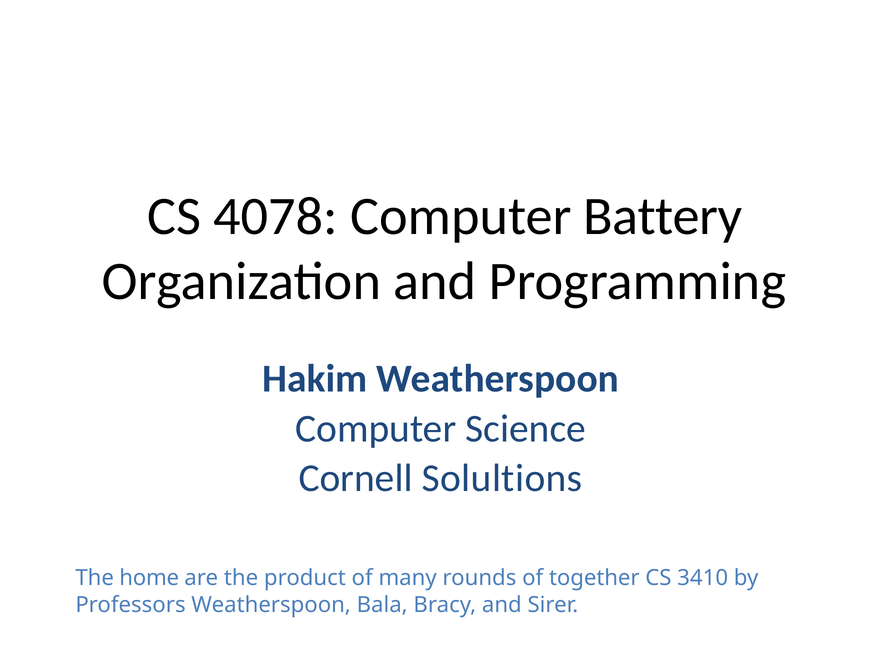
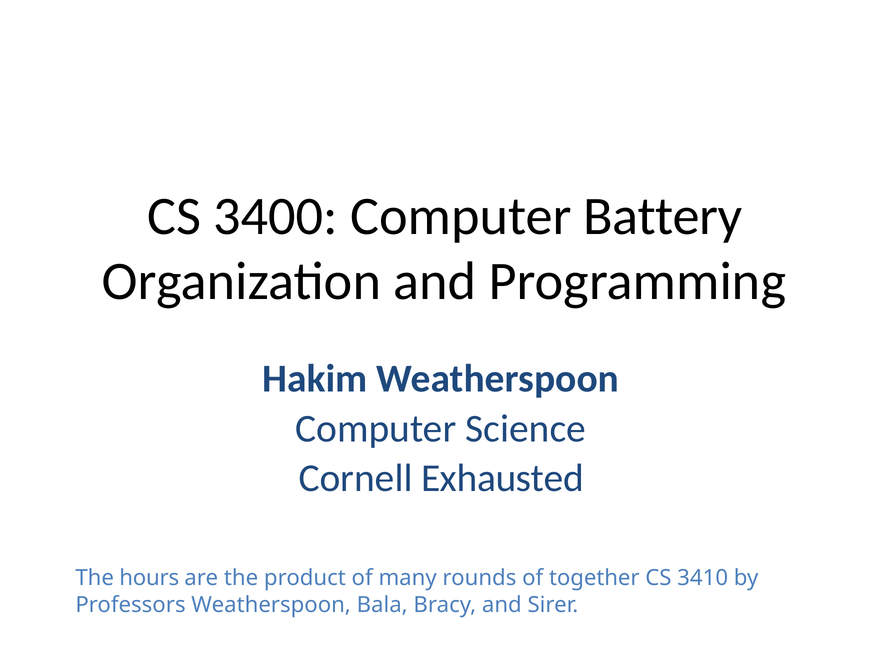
4078: 4078 -> 3400
Solultions: Solultions -> Exhausted
home: home -> hours
